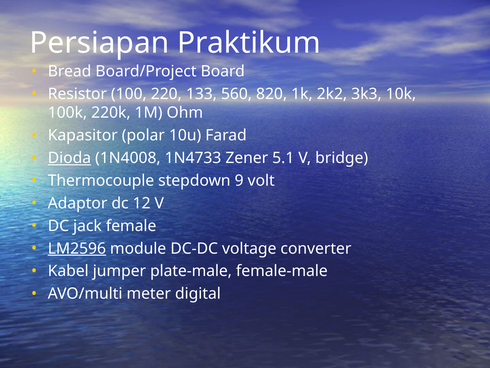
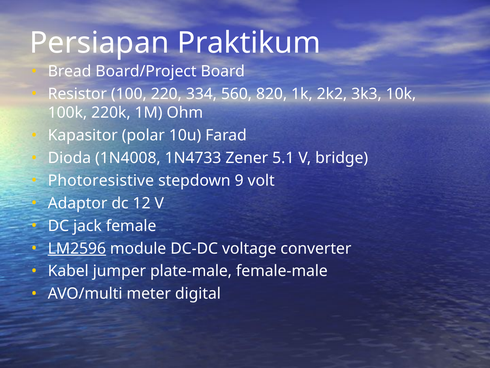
133: 133 -> 334
Dioda underline: present -> none
Thermocouple: Thermocouple -> Photoresistive
